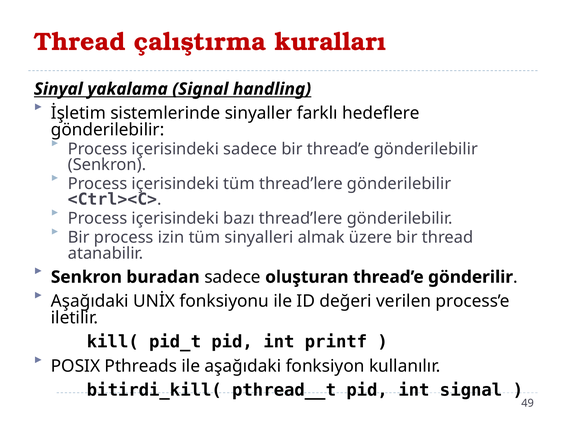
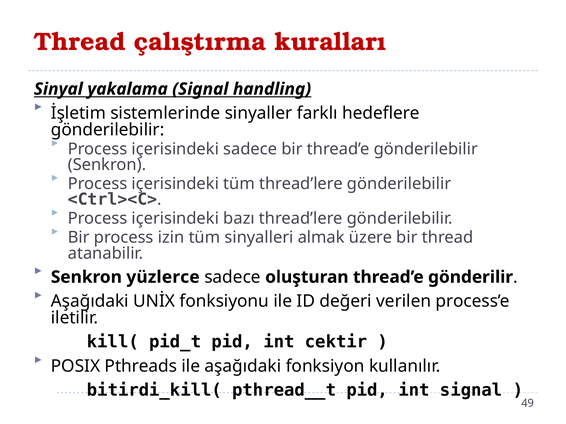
buradan: buradan -> yüzlerce
printf: printf -> cektir
